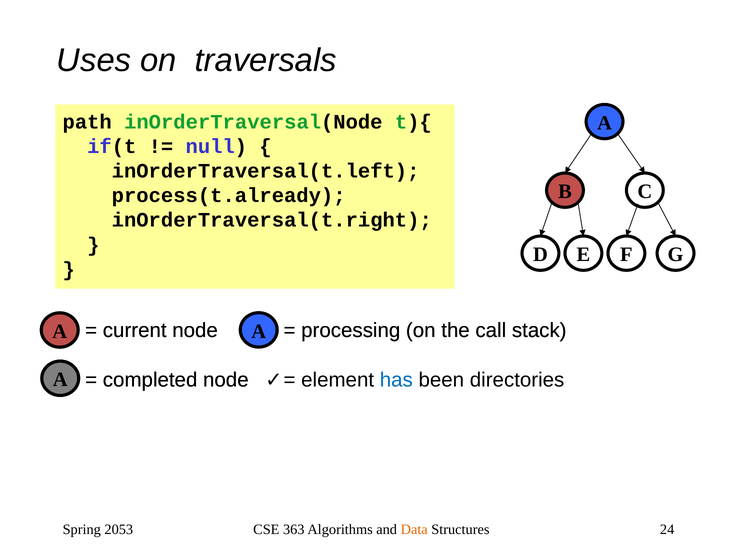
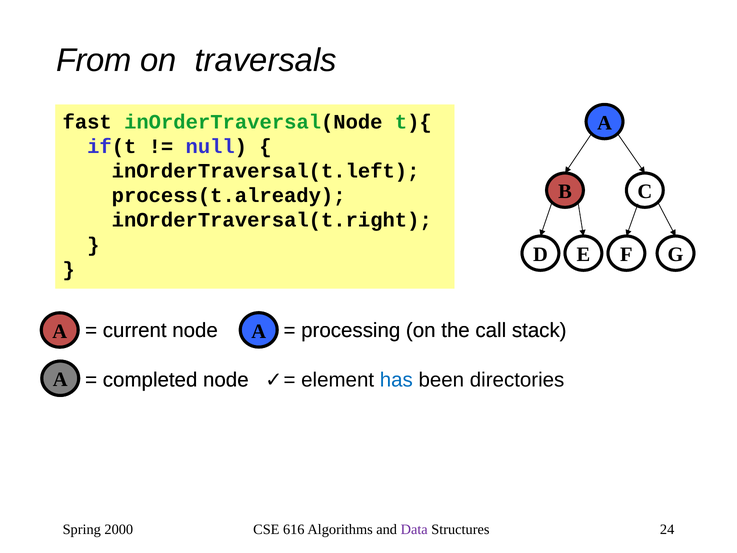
Uses: Uses -> From
path: path -> fast
2053: 2053 -> 2000
363: 363 -> 616
Data colour: orange -> purple
